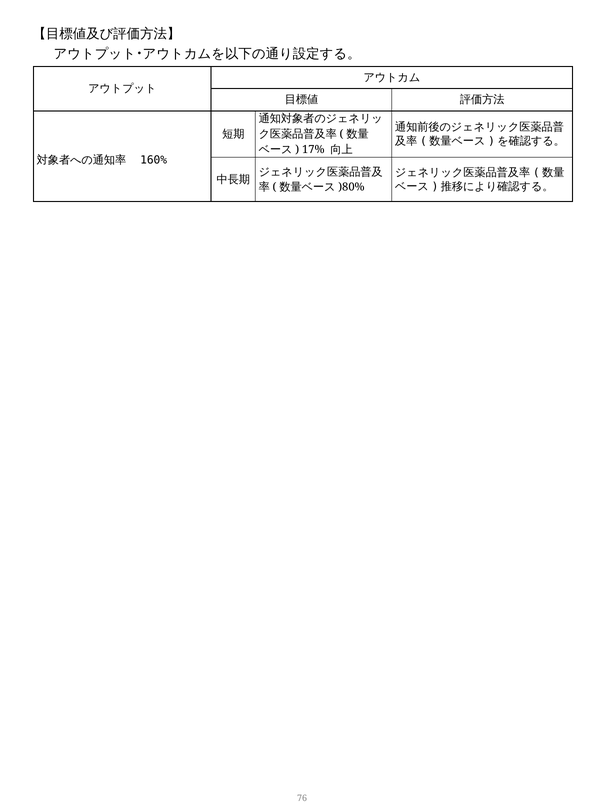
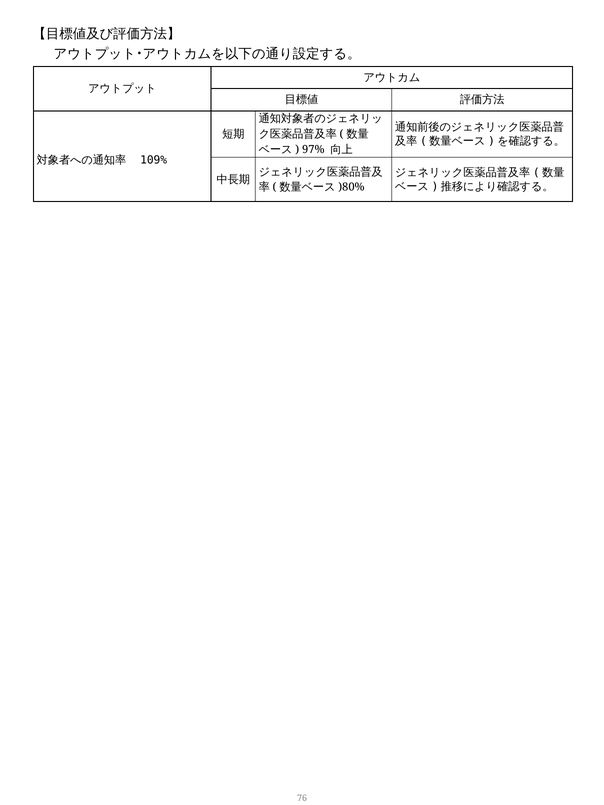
17%: 17% -> 97%
160%: 160% -> 109%
